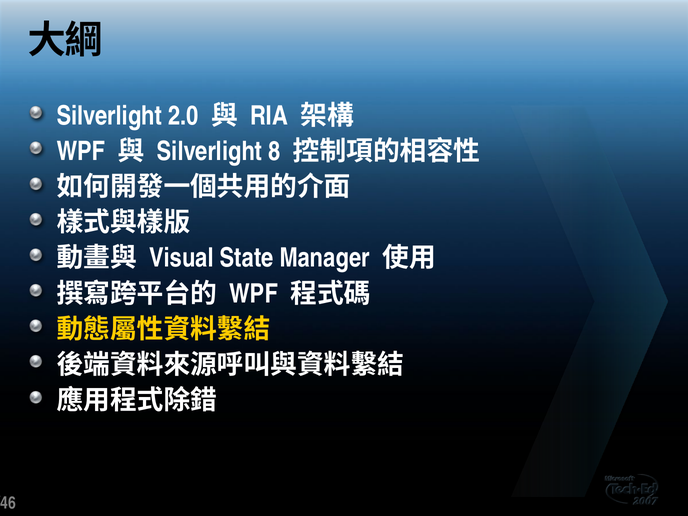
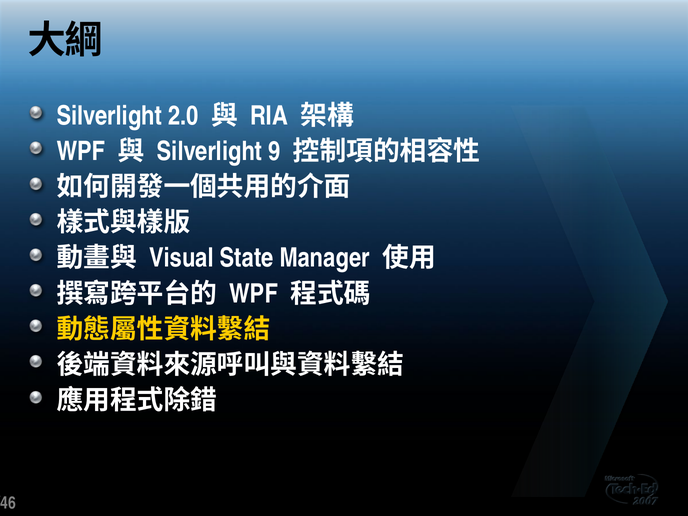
8: 8 -> 9
